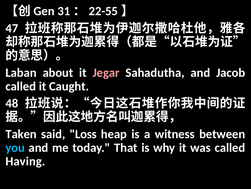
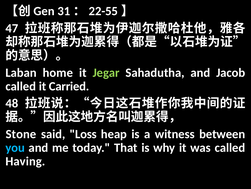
about: about -> home
Jegar colour: pink -> light green
Caught: Caught -> Carried
Taken: Taken -> Stone
